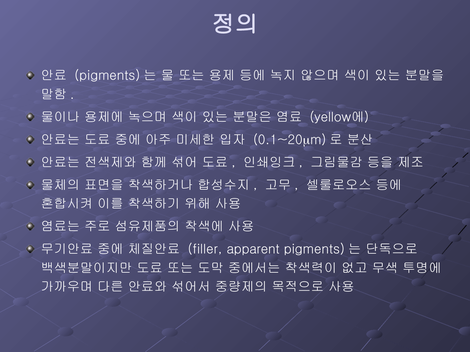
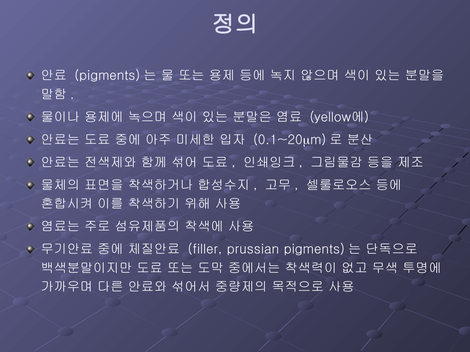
apparent: apparent -> prussian
